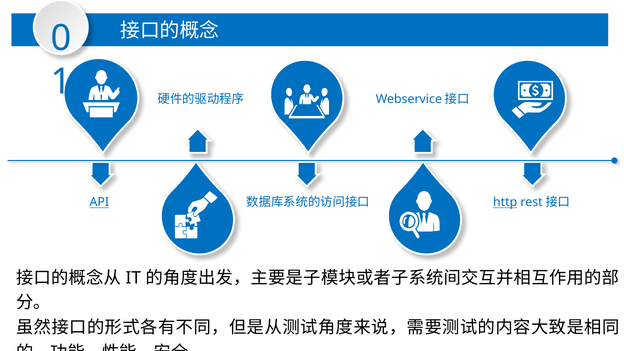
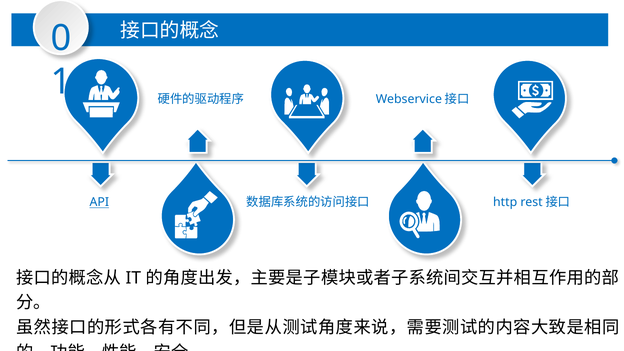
http underline: present -> none
